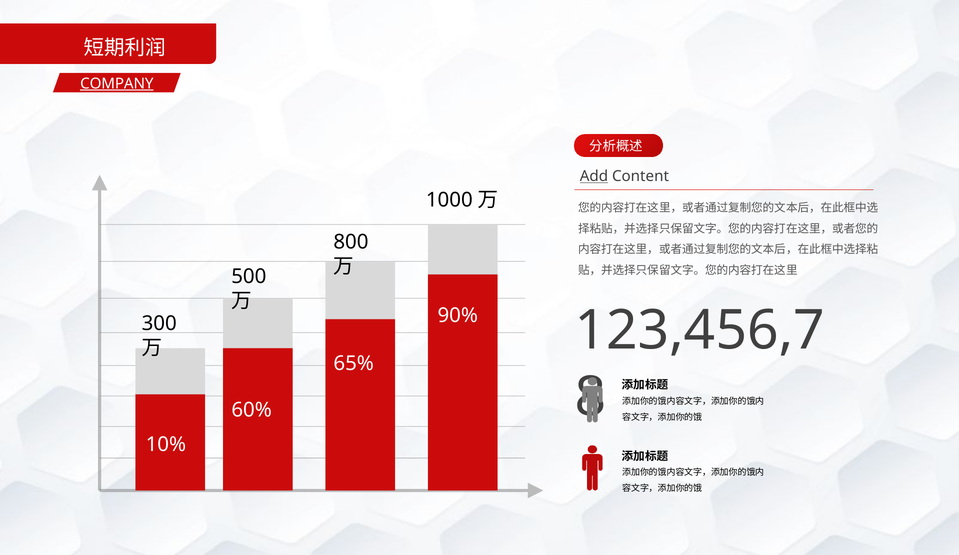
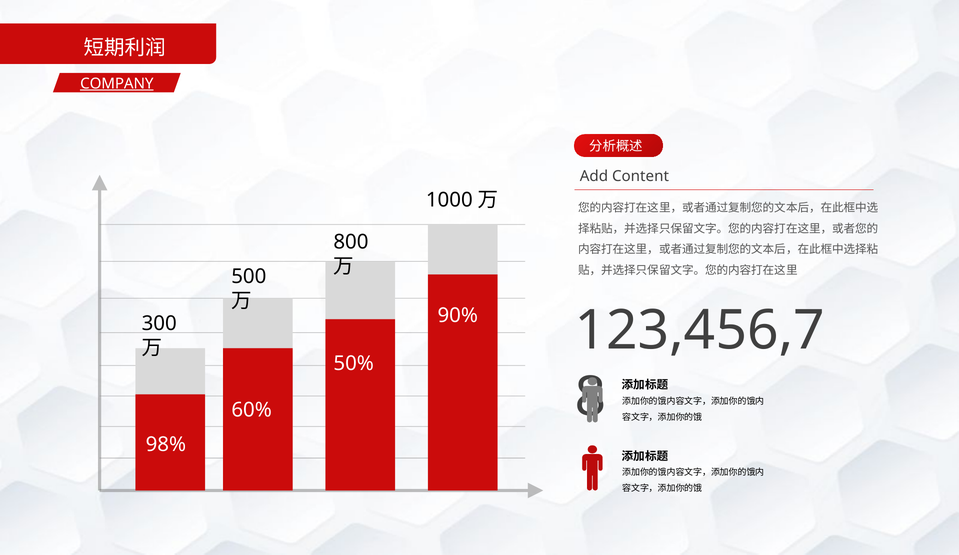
Add underline: present -> none
65%: 65% -> 50%
10%: 10% -> 98%
